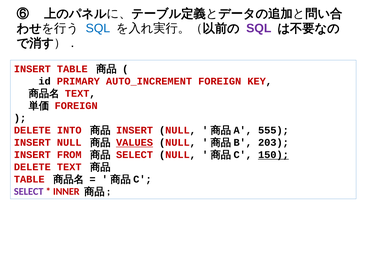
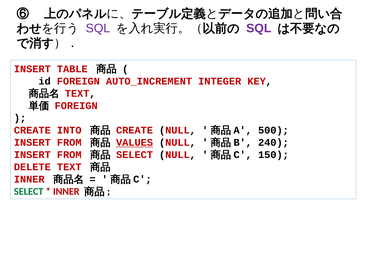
SQL at (98, 28) colour: blue -> purple
id PRIMARY: PRIMARY -> FOREIGN
AUTO_INCREMENT FOREIGN: FOREIGN -> INTEGER
DELETE at (32, 130): DELETE -> CREATE
INSERT at (135, 130): INSERT -> CREATE
555: 555 -> 500
NULL at (69, 143): NULL -> FROM
203: 203 -> 240
150 underline: present -> none
TABLE at (29, 179): TABLE -> INNER
SELECT at (29, 192) colour: purple -> green
